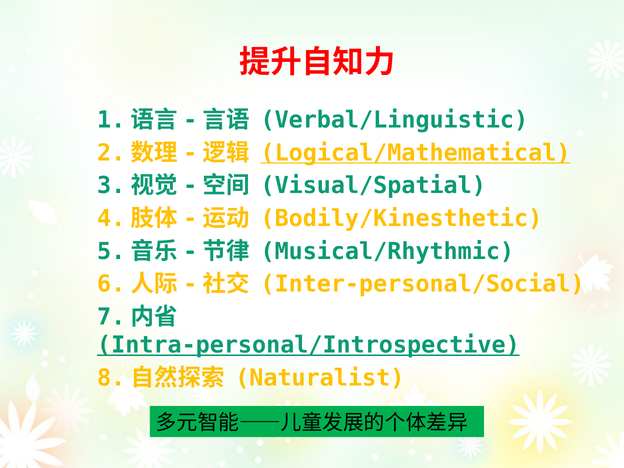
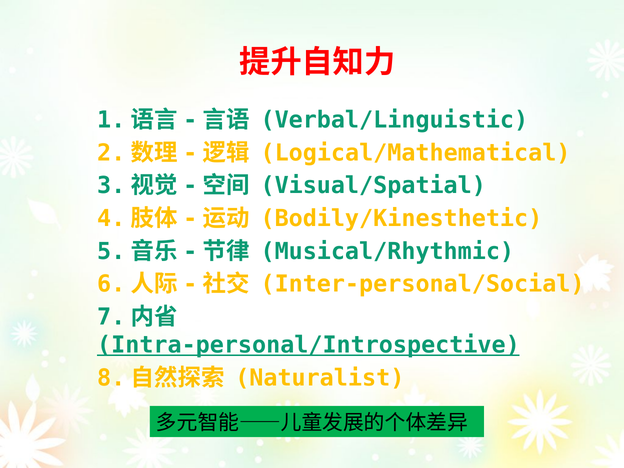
Logical/Mathematical underline: present -> none
